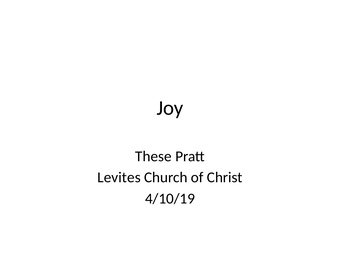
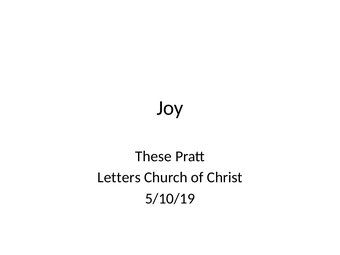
Levites: Levites -> Letters
4/10/19: 4/10/19 -> 5/10/19
